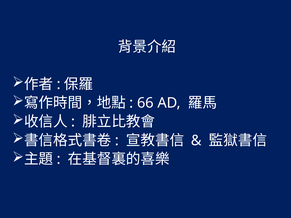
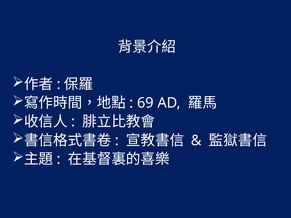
66: 66 -> 69
